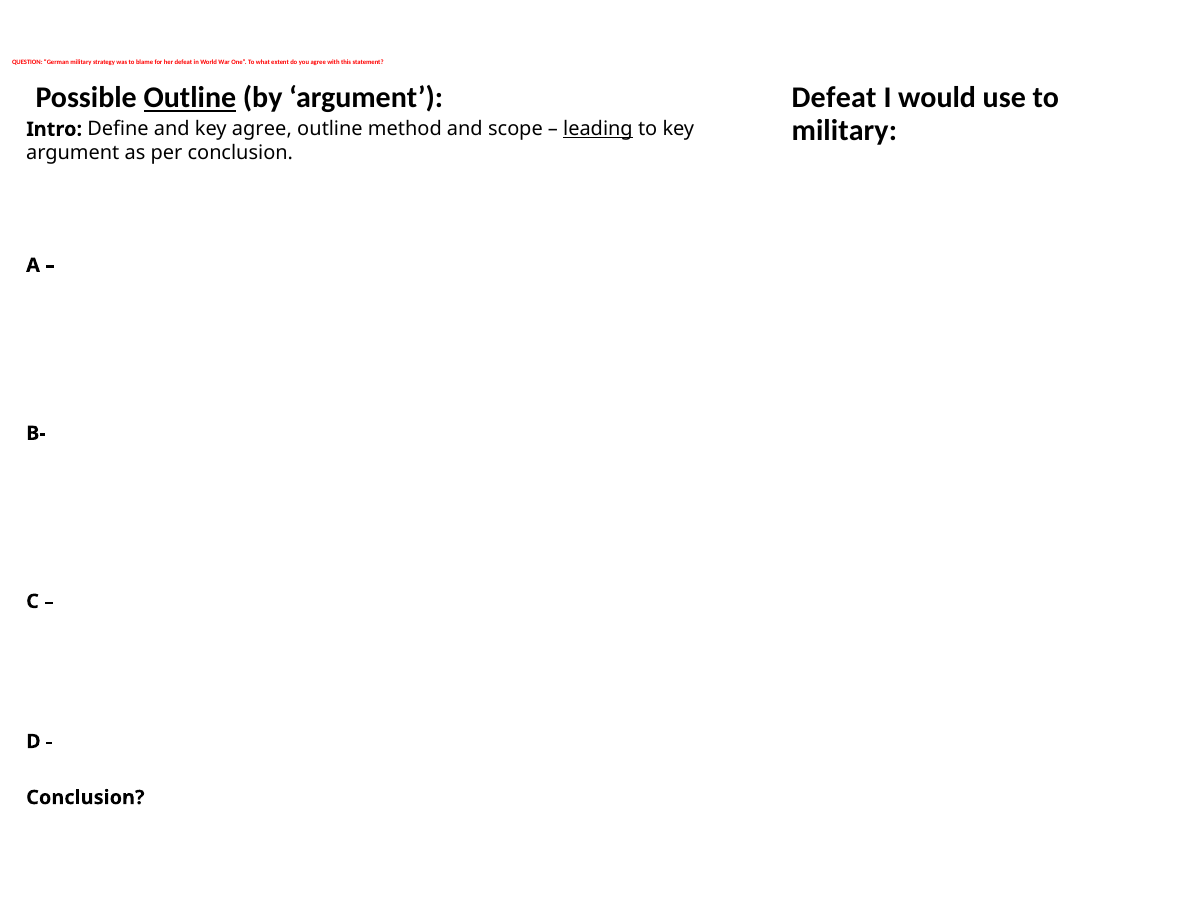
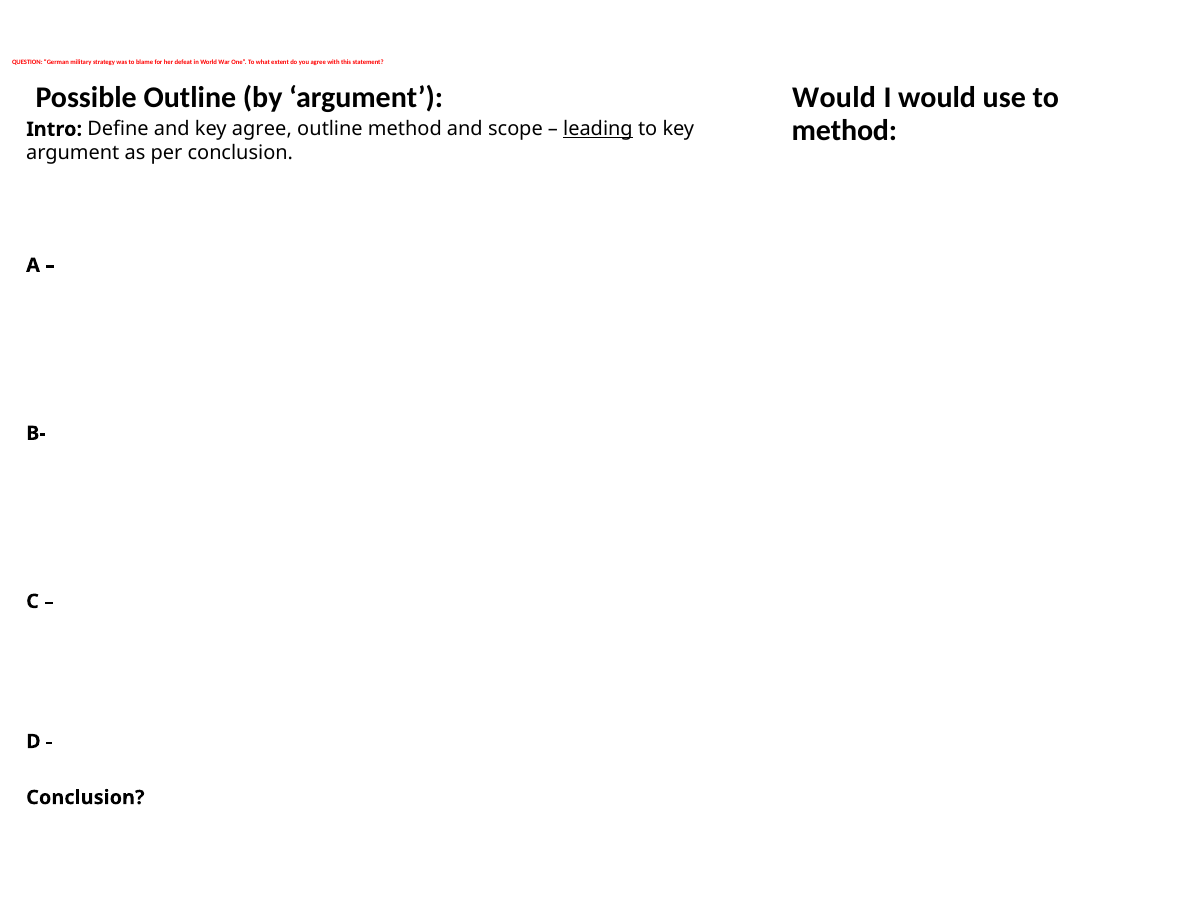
Outline at (190, 98) underline: present -> none
Defeat at (834, 98): Defeat -> Would
military at (844, 130): military -> method
